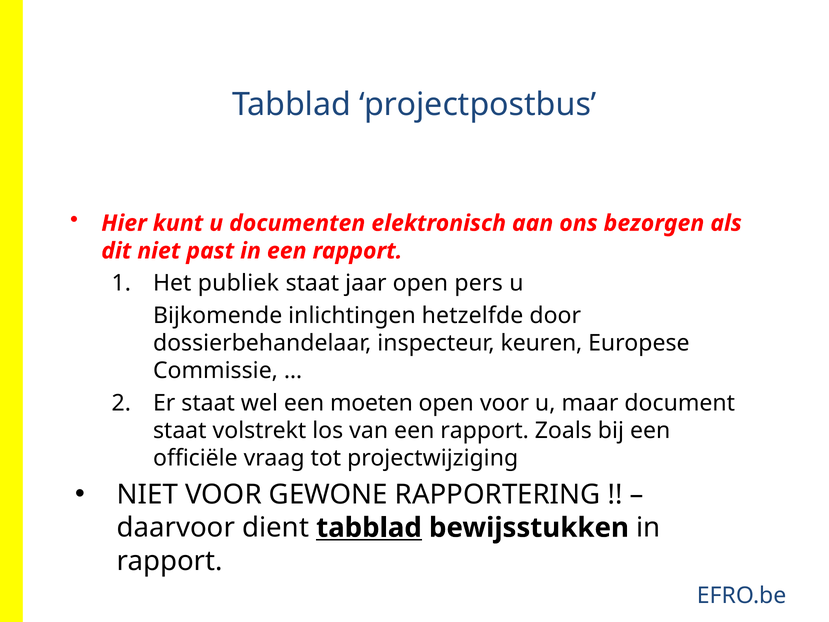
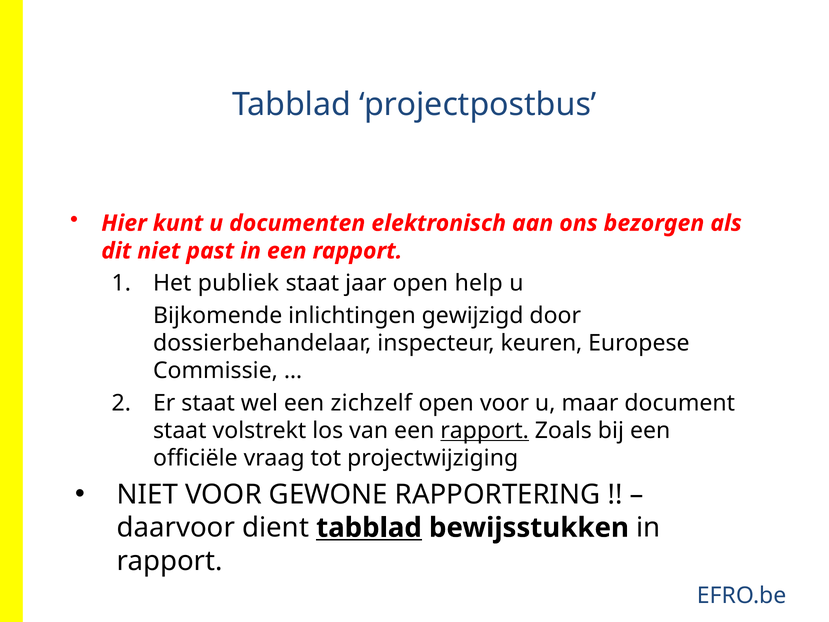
pers: pers -> help
hetzelfde: hetzelfde -> gewijzigd
moeten: moeten -> zichzelf
rapport at (485, 430) underline: none -> present
